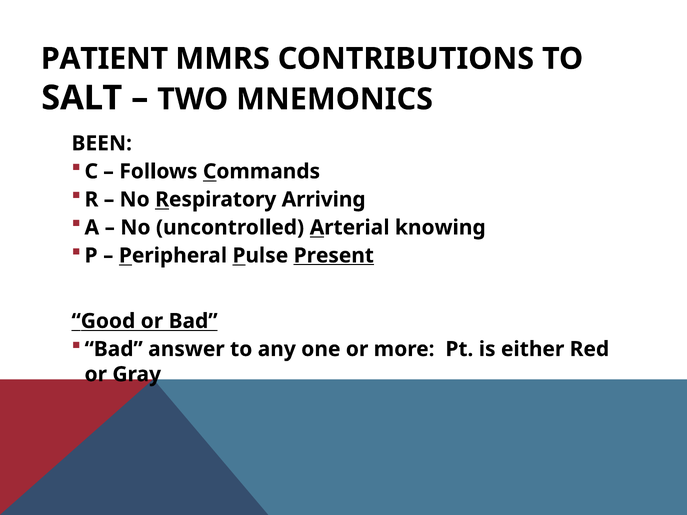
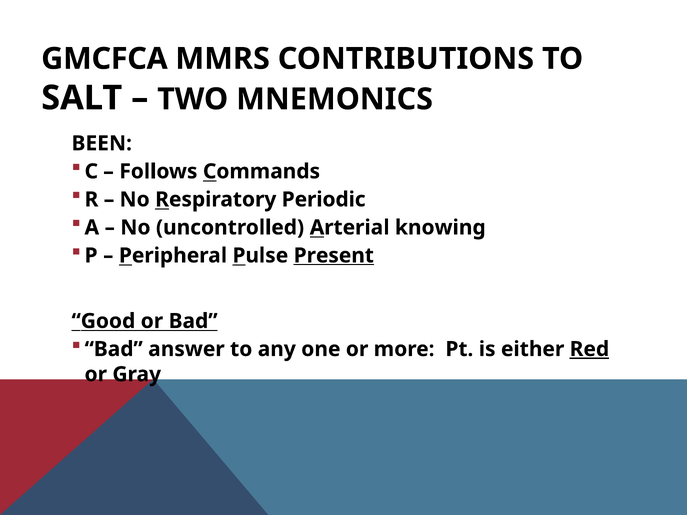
PATIENT: PATIENT -> GMCFCA
Arriving: Arriving -> Periodic
Red underline: none -> present
